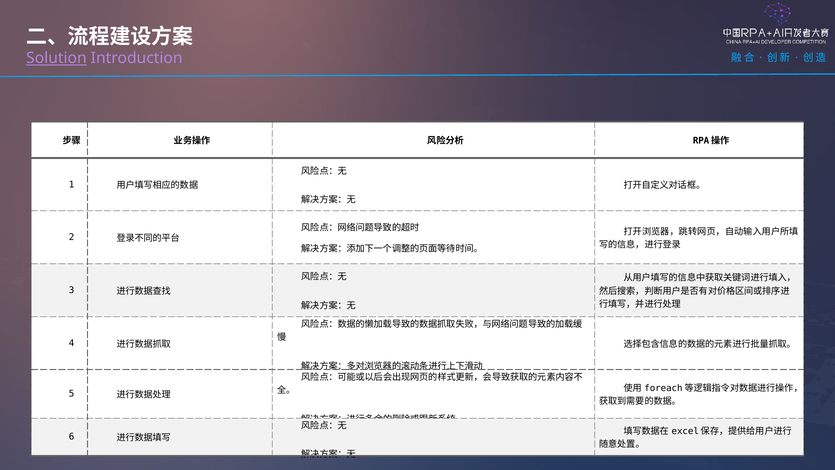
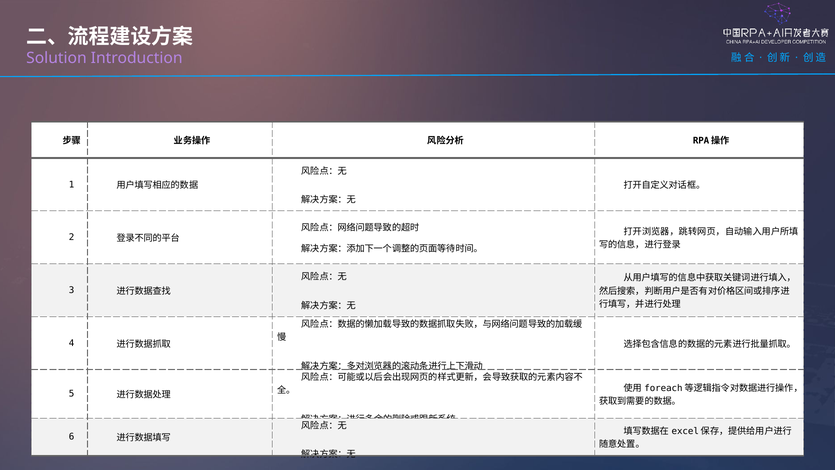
Solution underline: present -> none
